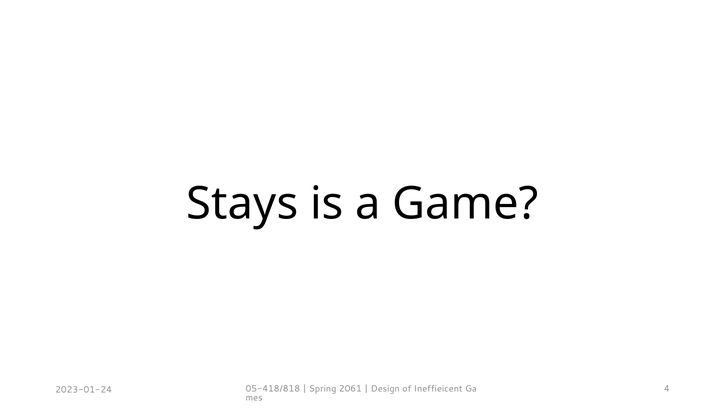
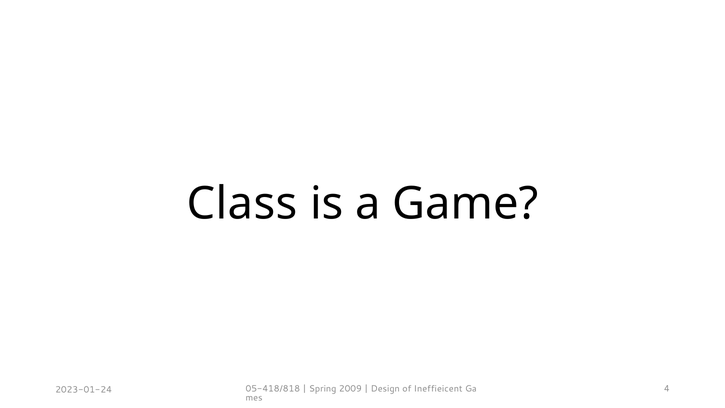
Stays: Stays -> Class
2061: 2061 -> 2009
